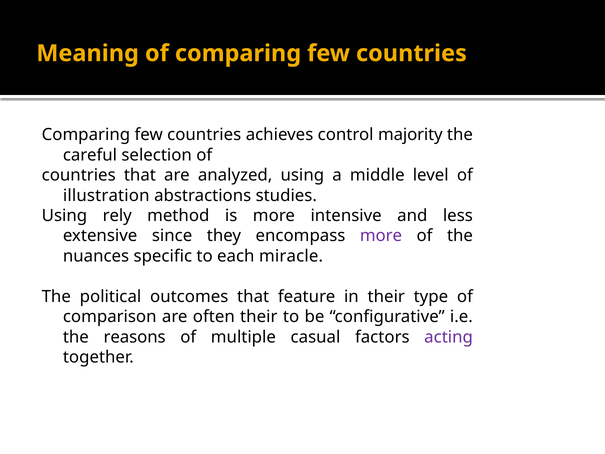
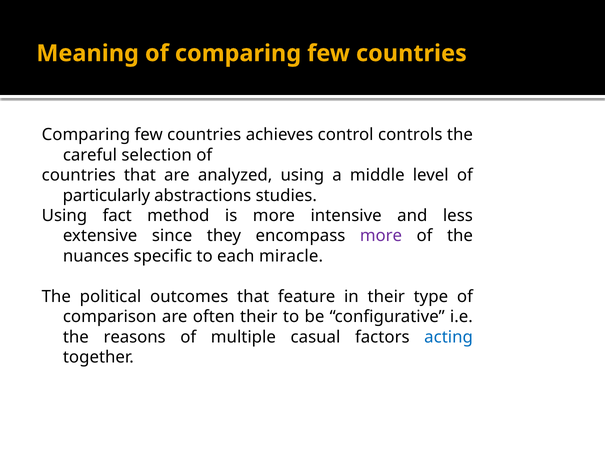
majority: majority -> controls
illustration: illustration -> particularly
rely: rely -> fact
acting colour: purple -> blue
